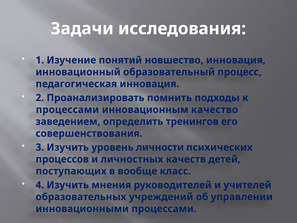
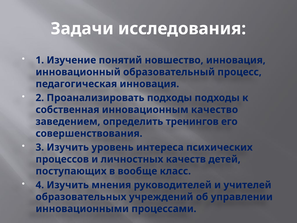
Проанализировать помнить: помнить -> подходы
процессами at (67, 110): процессами -> собственная
личности: личности -> интереса
